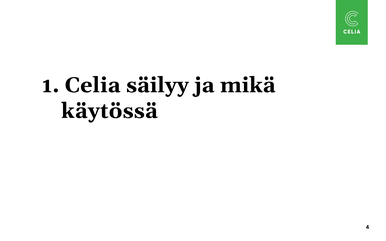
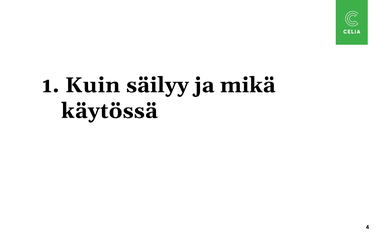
Celia: Celia -> Kuin
